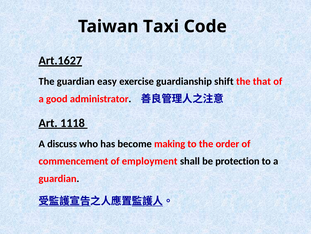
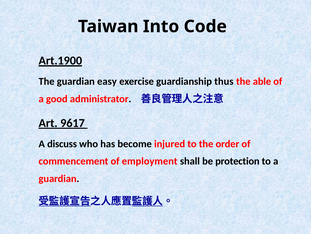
Taxi: Taxi -> Into
Art.1627: Art.1627 -> Art.1900
shift: shift -> thus
that: that -> able
1118: 1118 -> 9617
making: making -> injured
